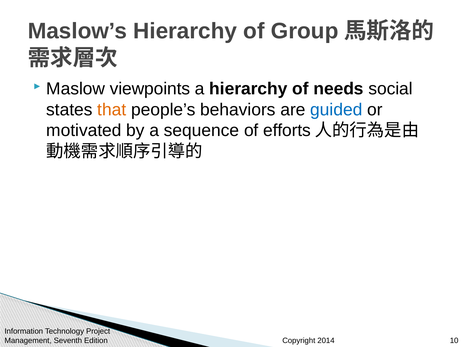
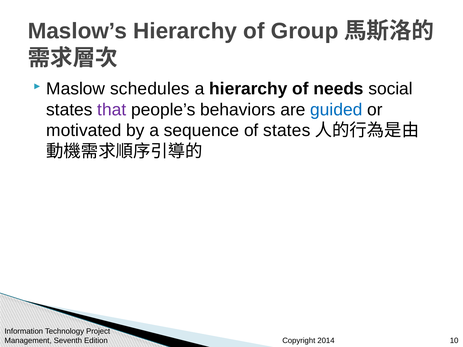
viewpoints: viewpoints -> schedules
that colour: orange -> purple
of efforts: efforts -> states
